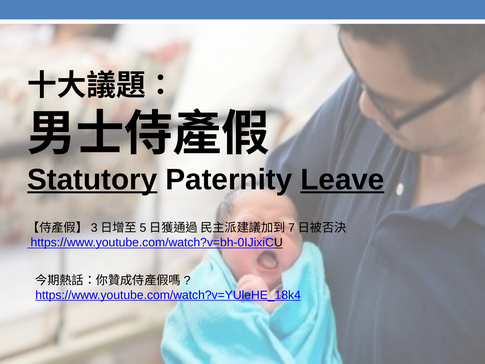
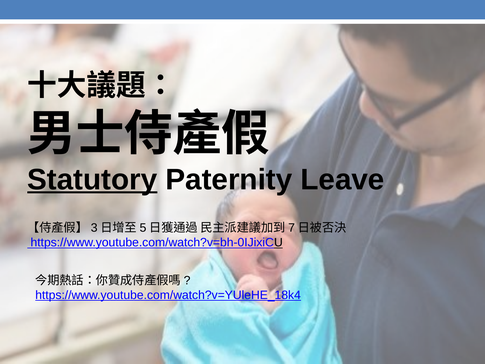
Leave underline: present -> none
